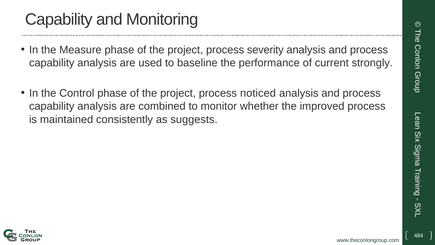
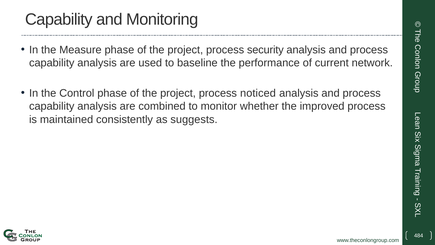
severity: severity -> security
strongly: strongly -> network
